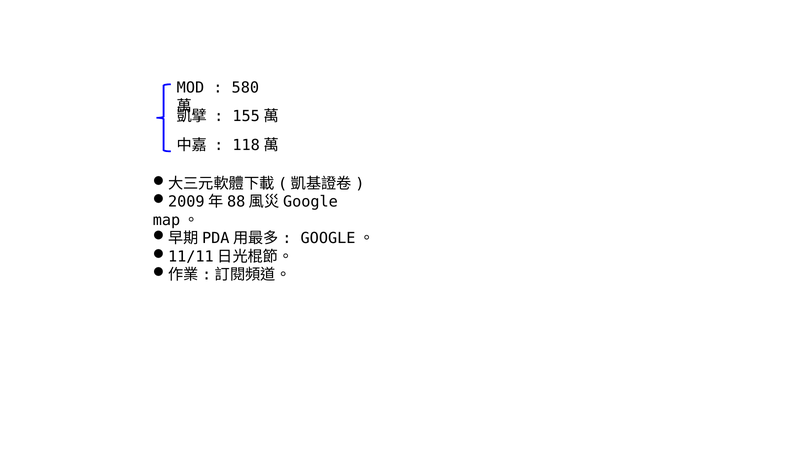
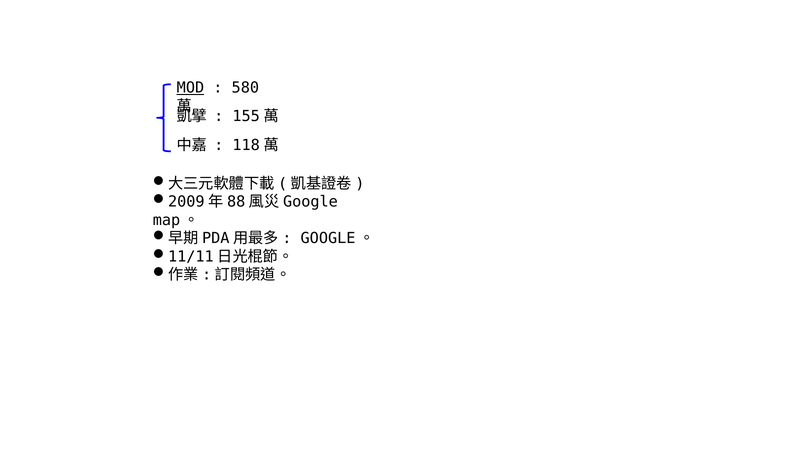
MOD underline: none -> present
